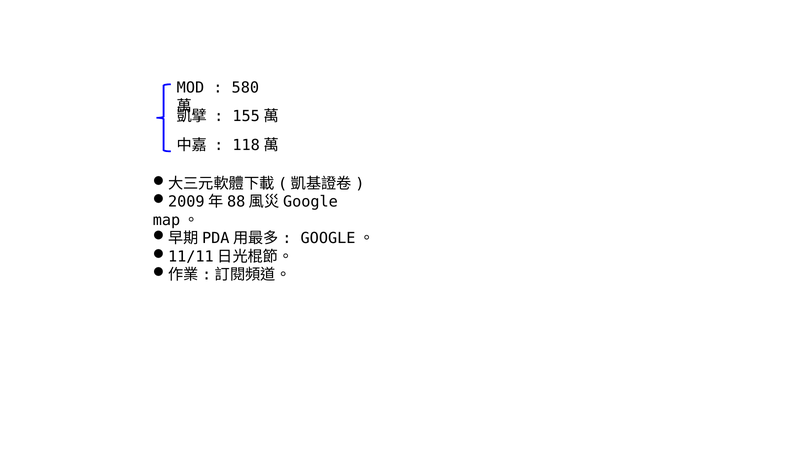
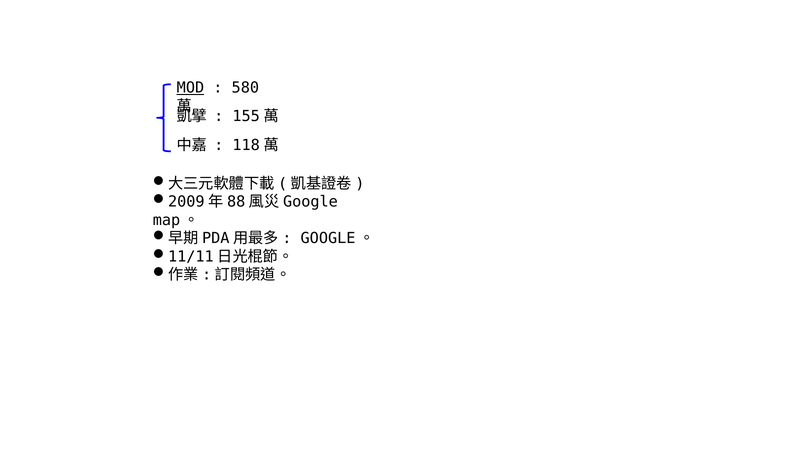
MOD underline: none -> present
